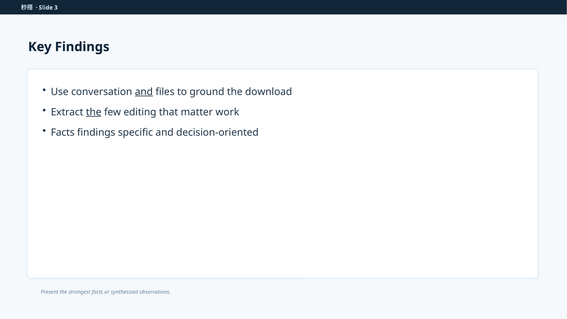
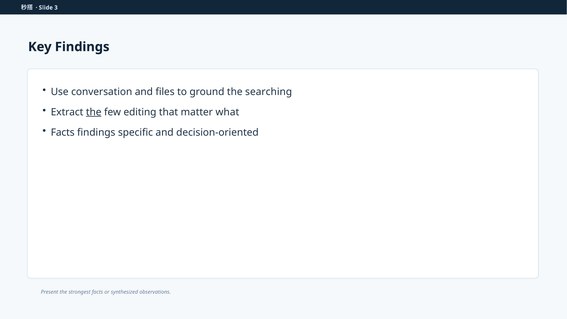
and at (144, 92) underline: present -> none
download: download -> searching
work: work -> what
